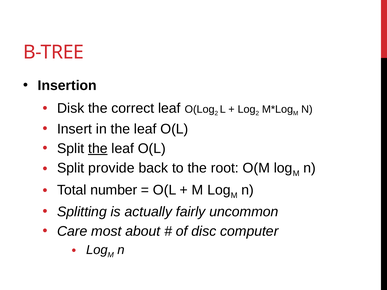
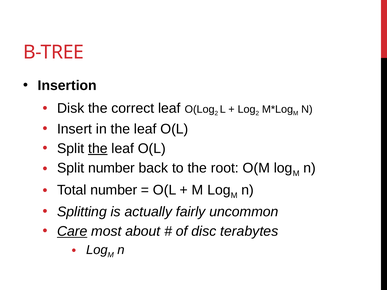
Split provide: provide -> number
Care underline: none -> present
computer: computer -> terabytes
